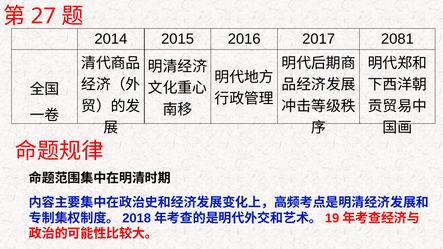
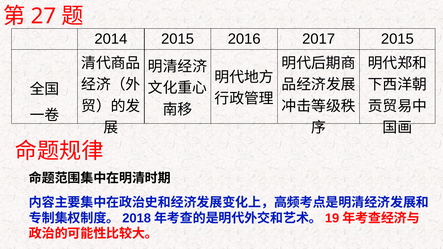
2017 2081: 2081 -> 2015
